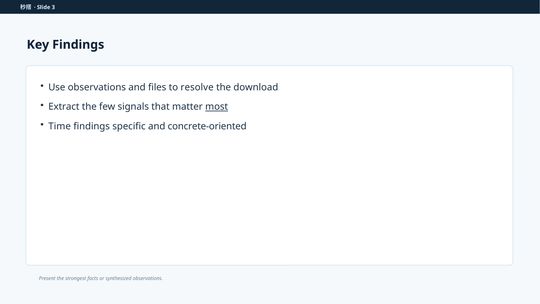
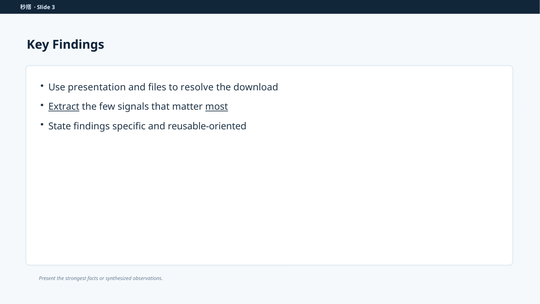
Use observations: observations -> presentation
Extract underline: none -> present
Time: Time -> State
concrete-oriented: concrete-oriented -> reusable-oriented
